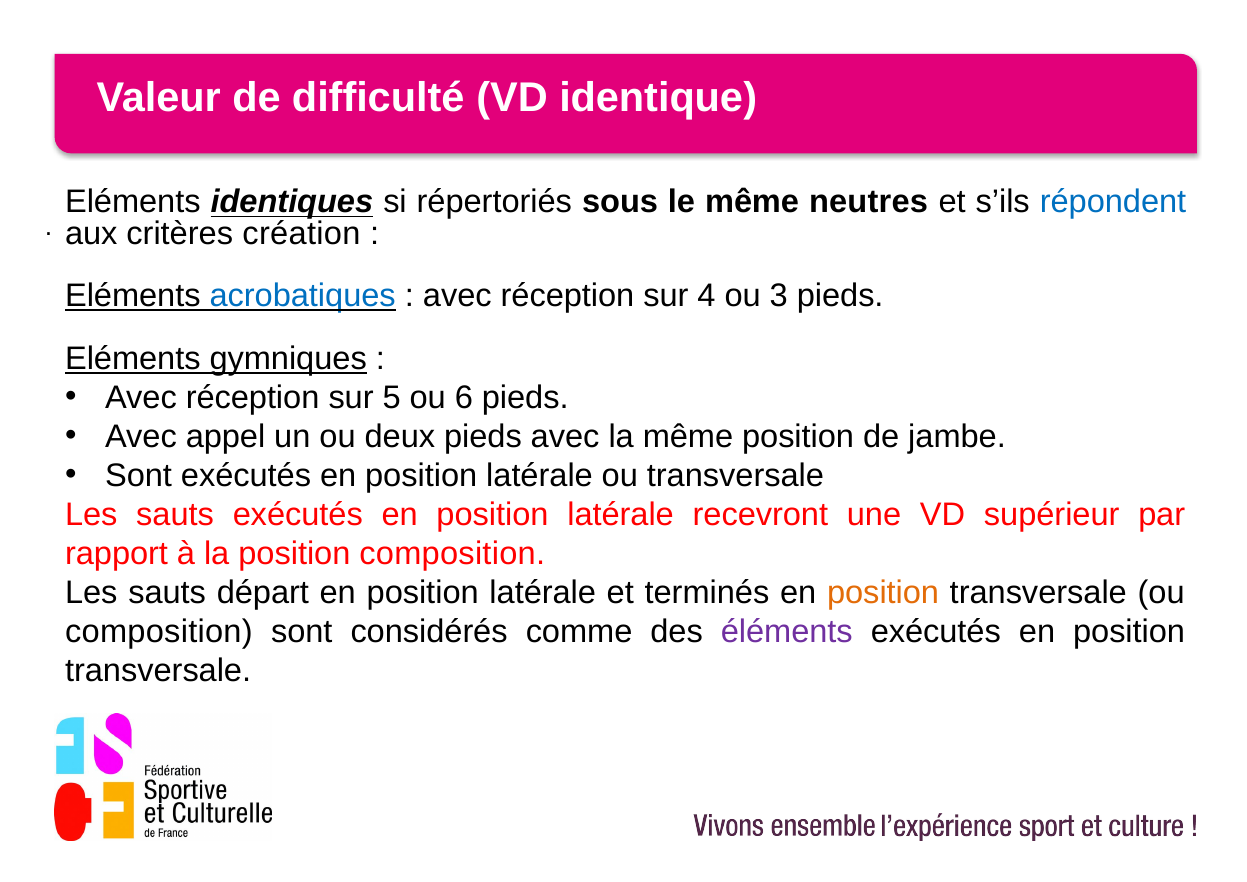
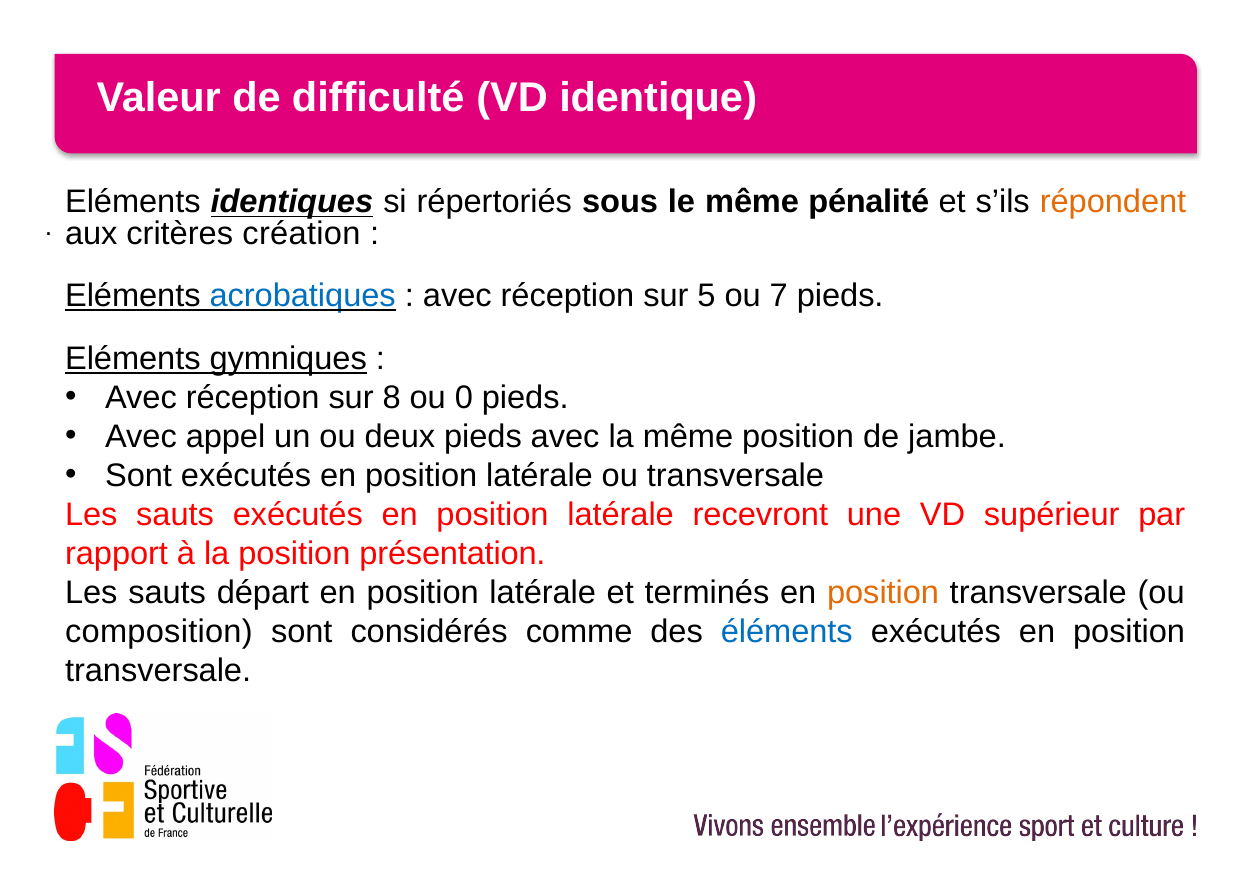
neutres: neutres -> pénalité
répondent colour: blue -> orange
4: 4 -> 5
3: 3 -> 7
5: 5 -> 8
6: 6 -> 0
position composition: composition -> présentation
éléments colour: purple -> blue
